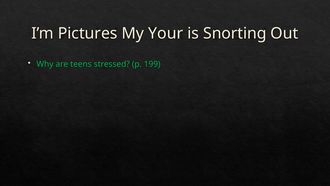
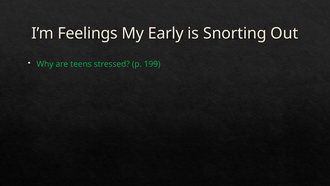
Pictures: Pictures -> Feelings
Your: Your -> Early
